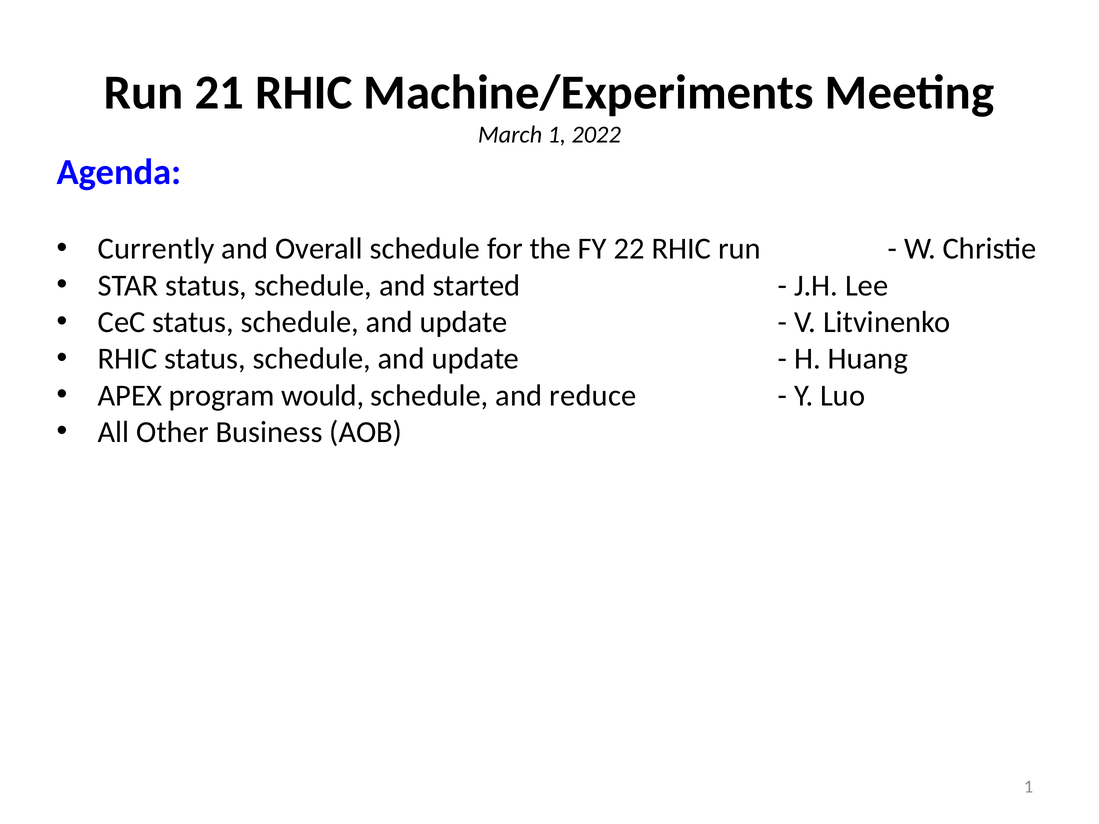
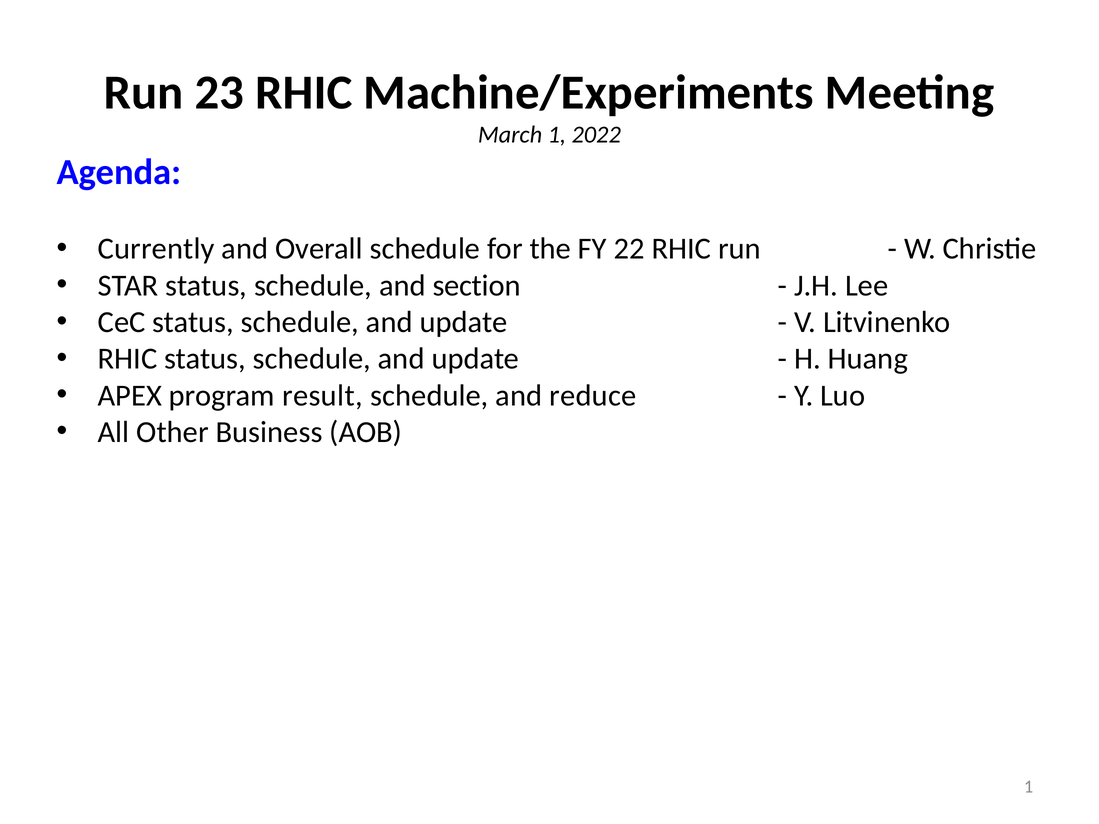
21: 21 -> 23
started: started -> section
would: would -> result
